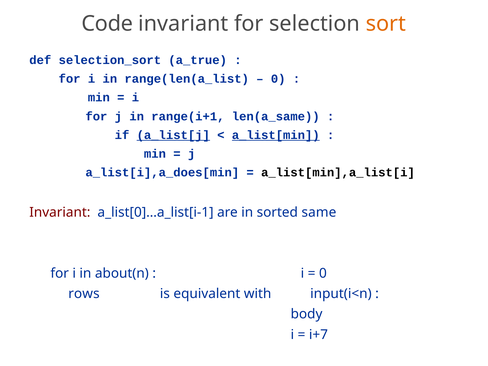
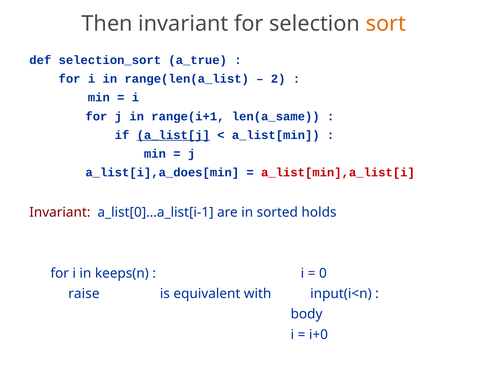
Code: Code -> Then
0 at (278, 79): 0 -> 2
a_list[min underline: present -> none
a_list[min],a_list[i colour: black -> red
same: same -> holds
about(n: about(n -> keeps(n
rows: rows -> raise
i+7: i+7 -> i+0
